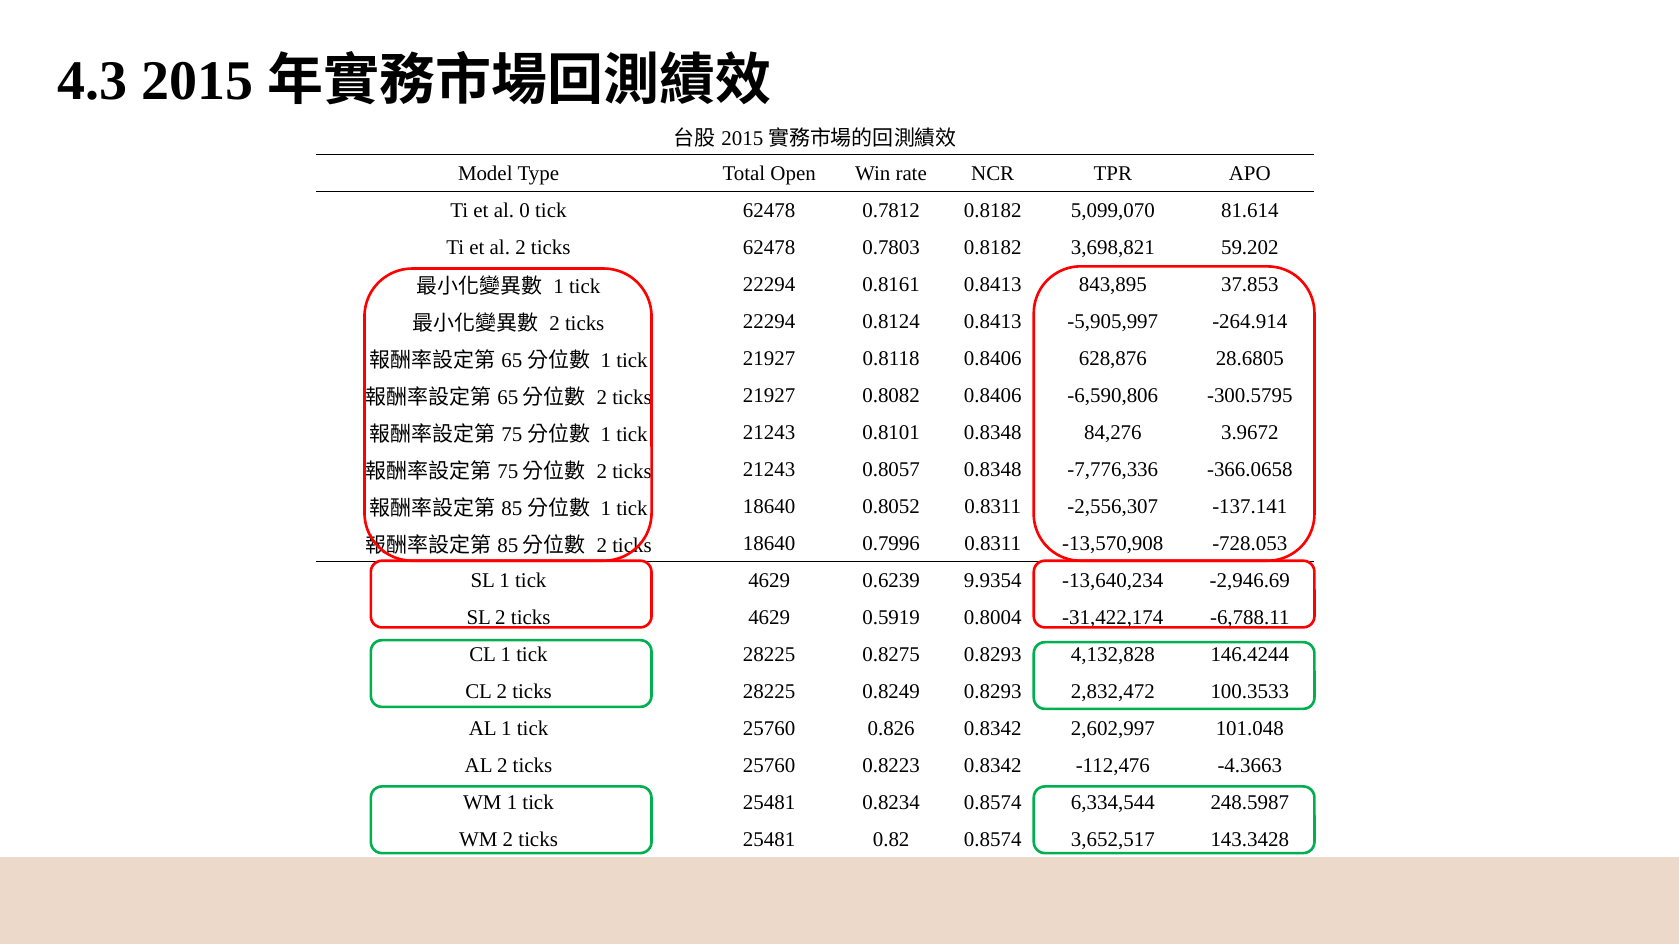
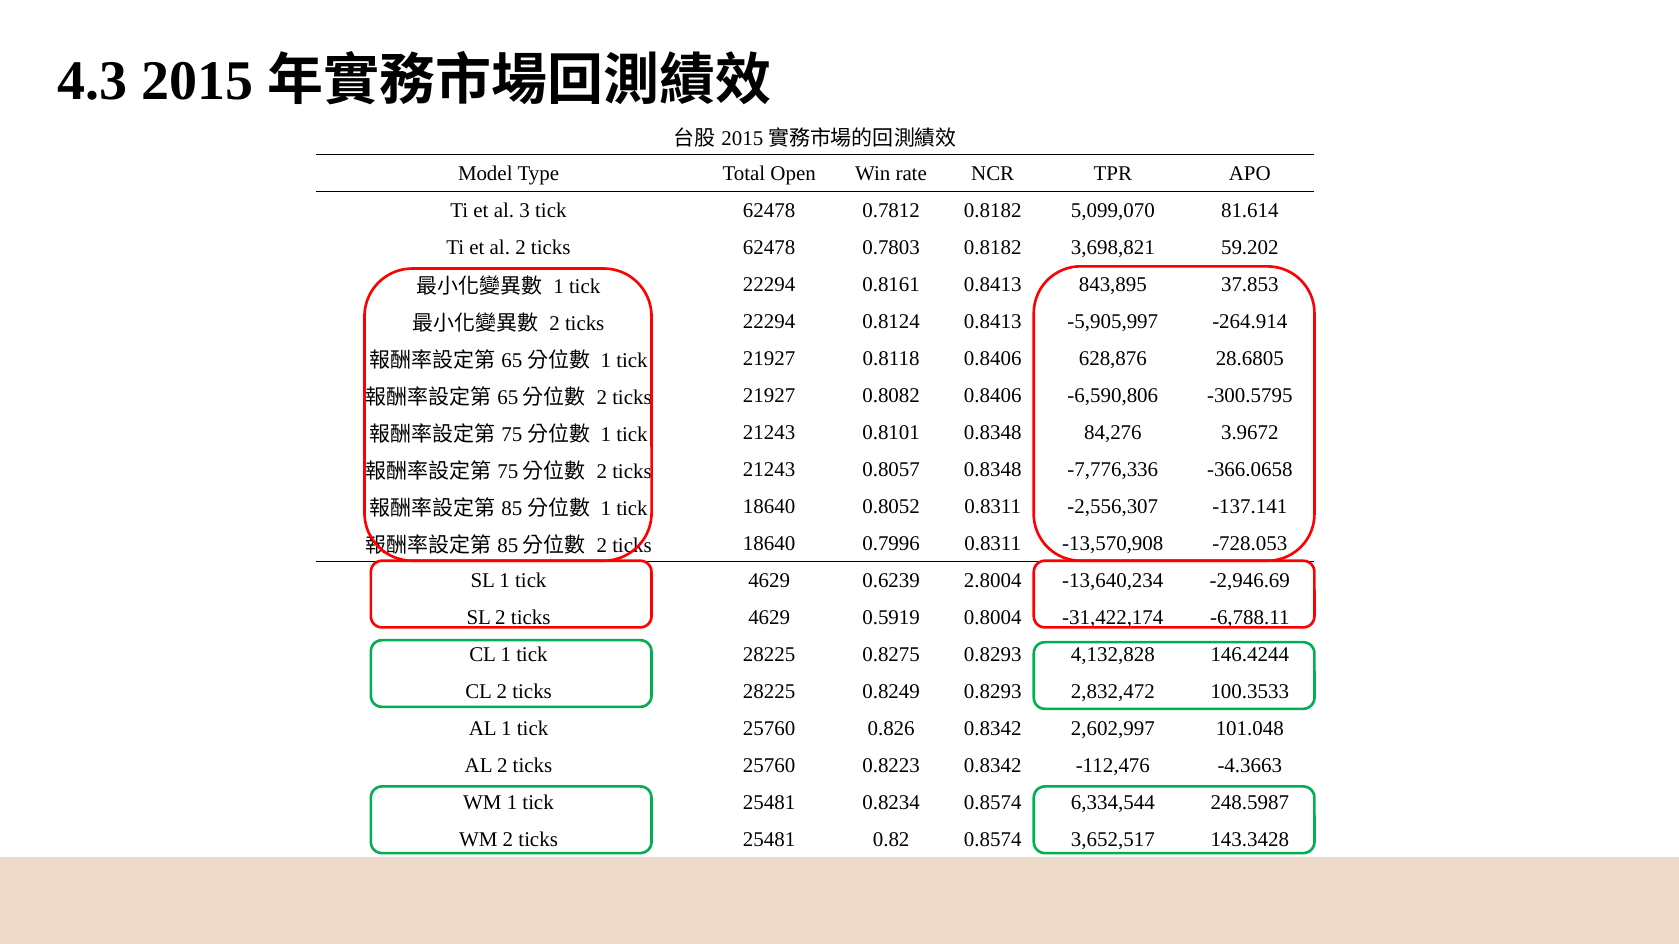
0: 0 -> 3
9.9354: 9.9354 -> 2.8004
